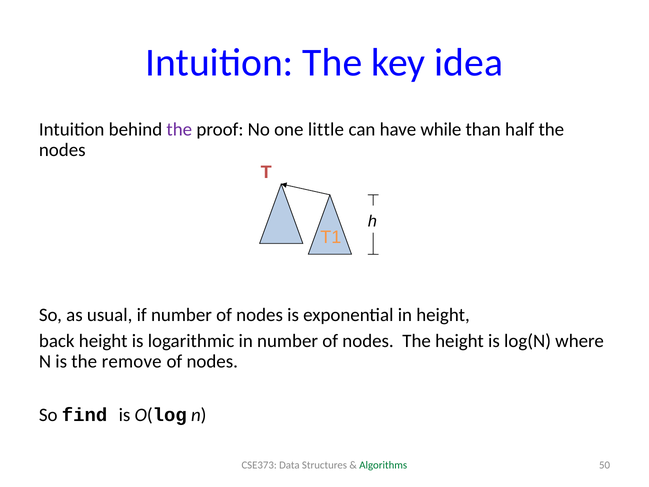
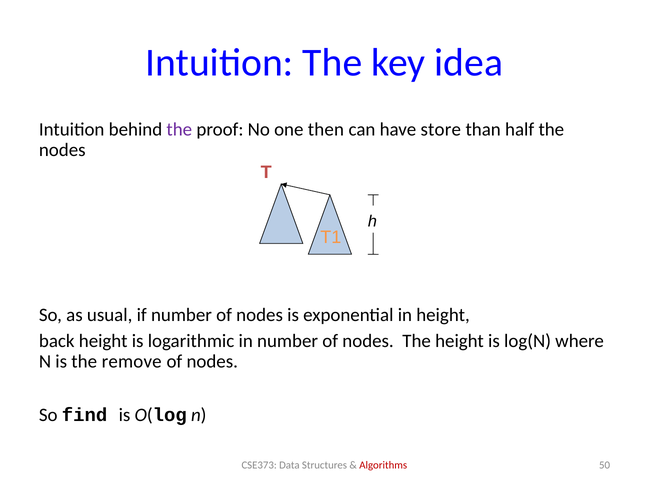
little: little -> then
while: while -> store
Algorithms colour: green -> red
